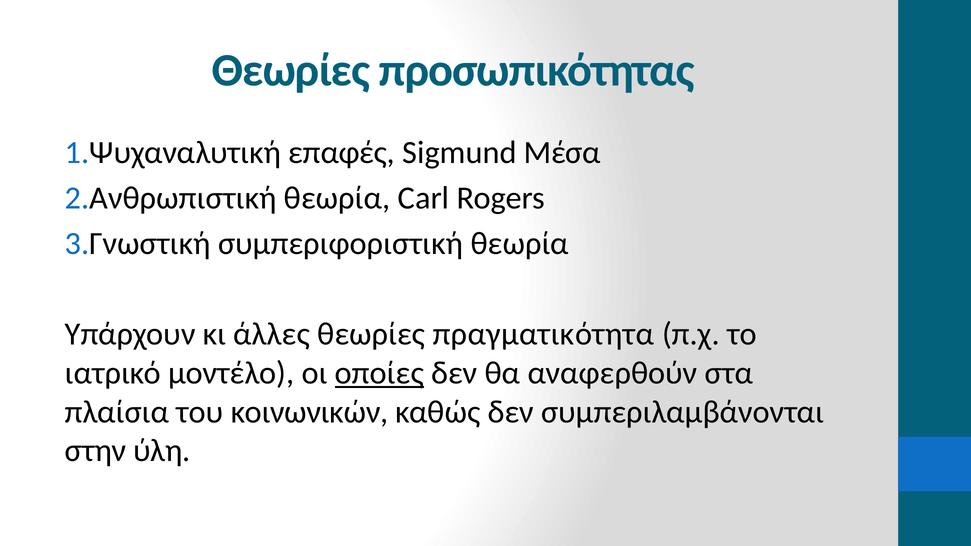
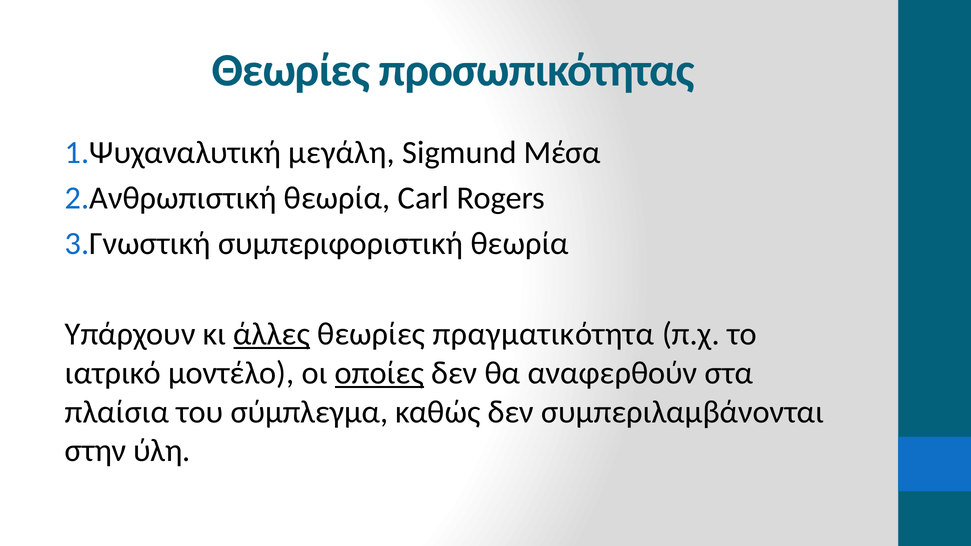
επαφές: επαφές -> μεγάλη
άλλες underline: none -> present
κοινωνικών: κοινωνικών -> σύμπλεγμα
